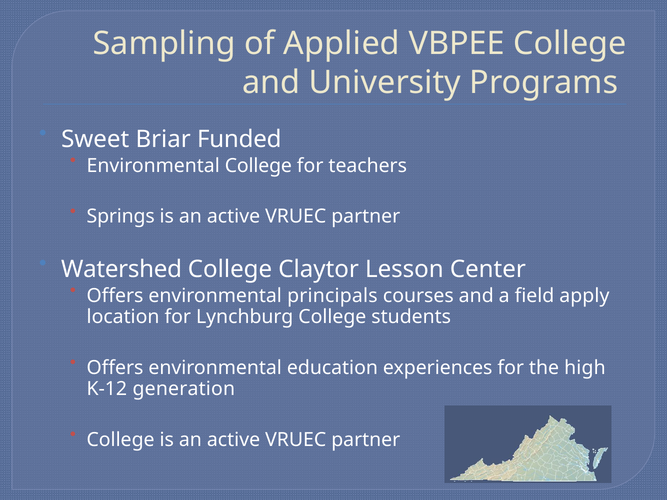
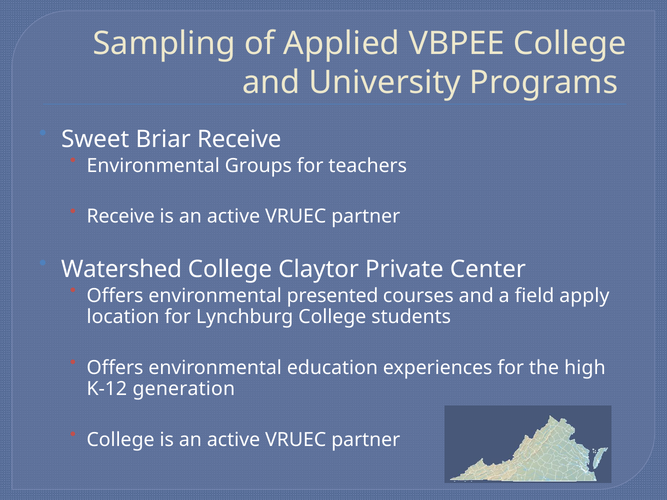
Briar Funded: Funded -> Receive
Environmental College: College -> Groups
Springs at (121, 217): Springs -> Receive
Lesson: Lesson -> Private
principals: principals -> presented
